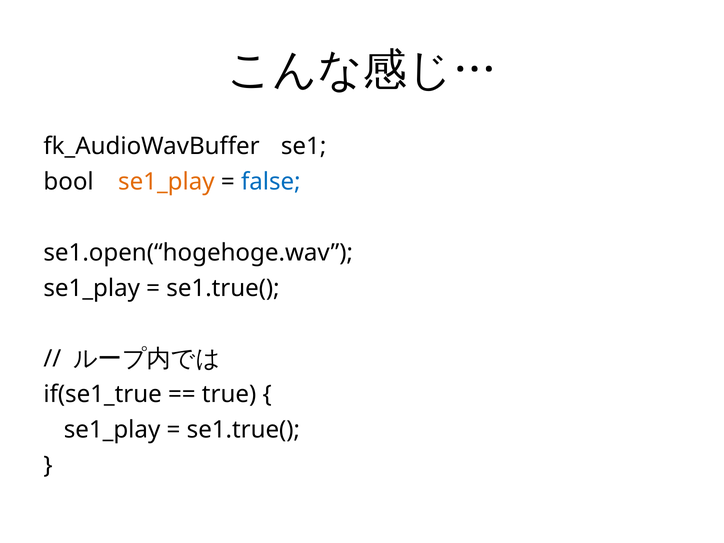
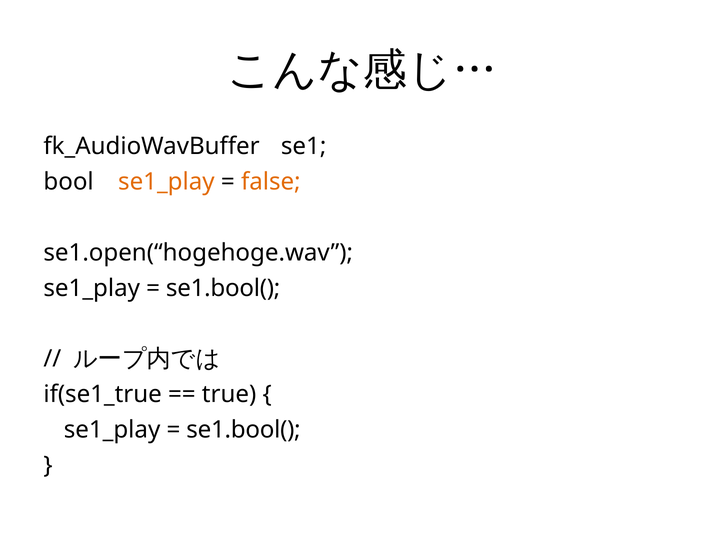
false colour: blue -> orange
se1.true( at (223, 288): se1.true( -> se1.bool(
se1.true( at (243, 430): se1.true( -> se1.bool(
